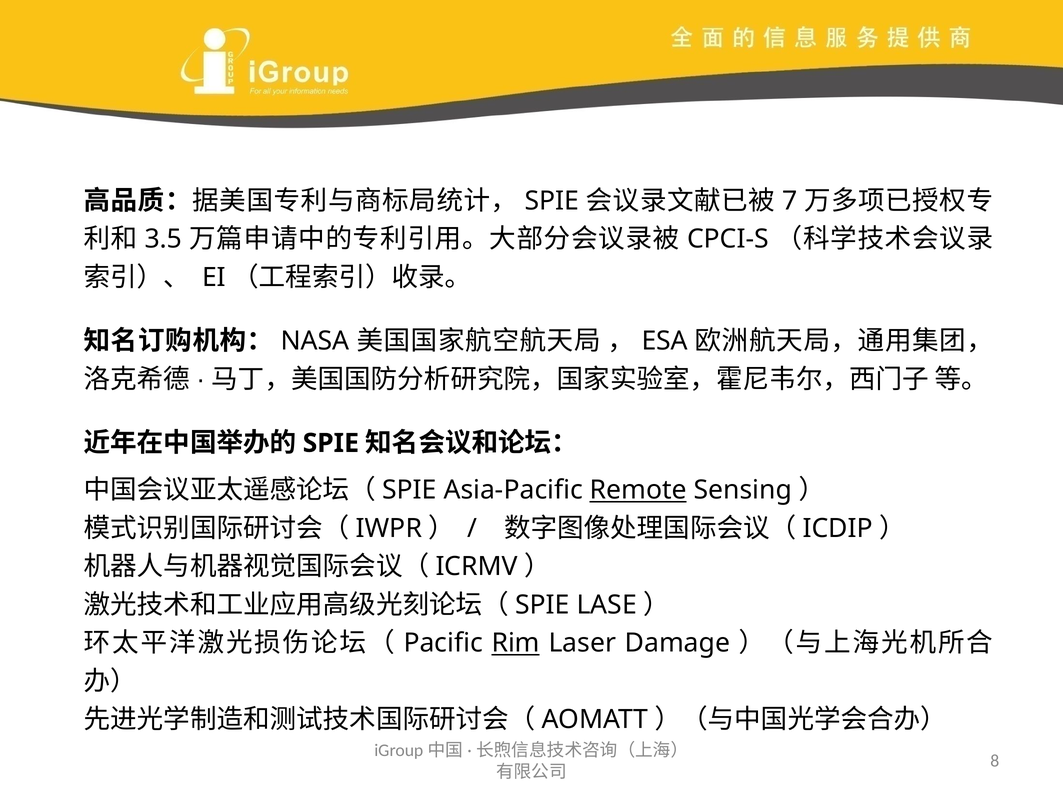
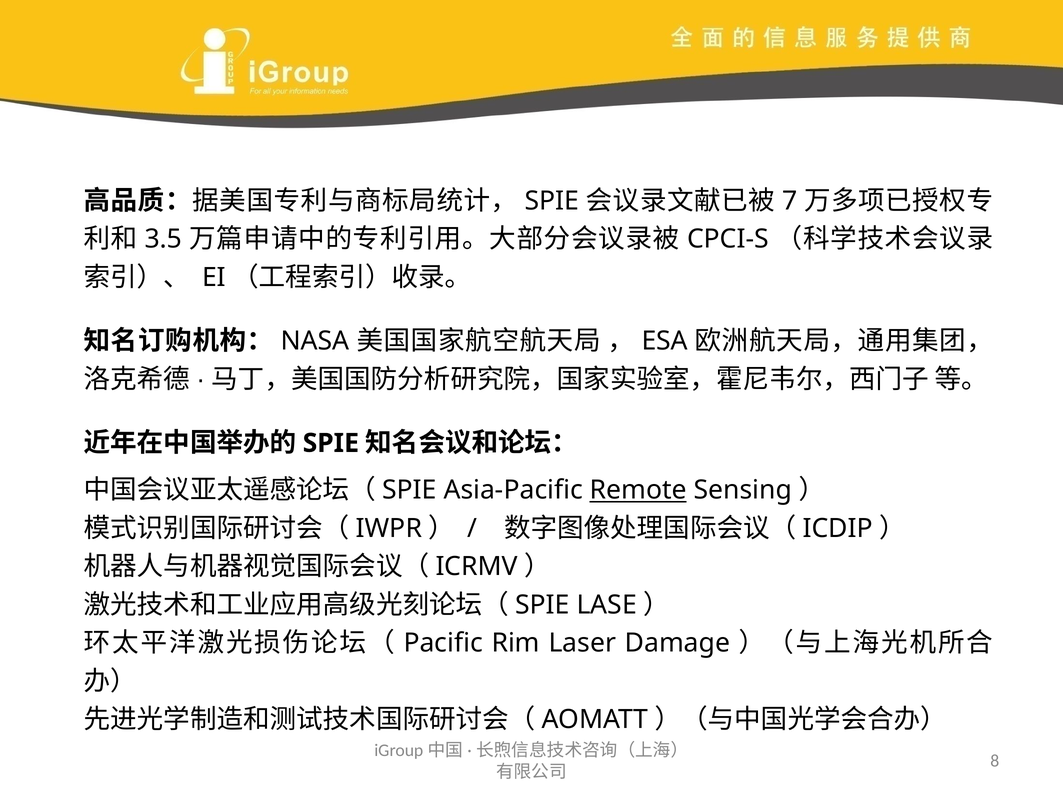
Rim underline: present -> none
